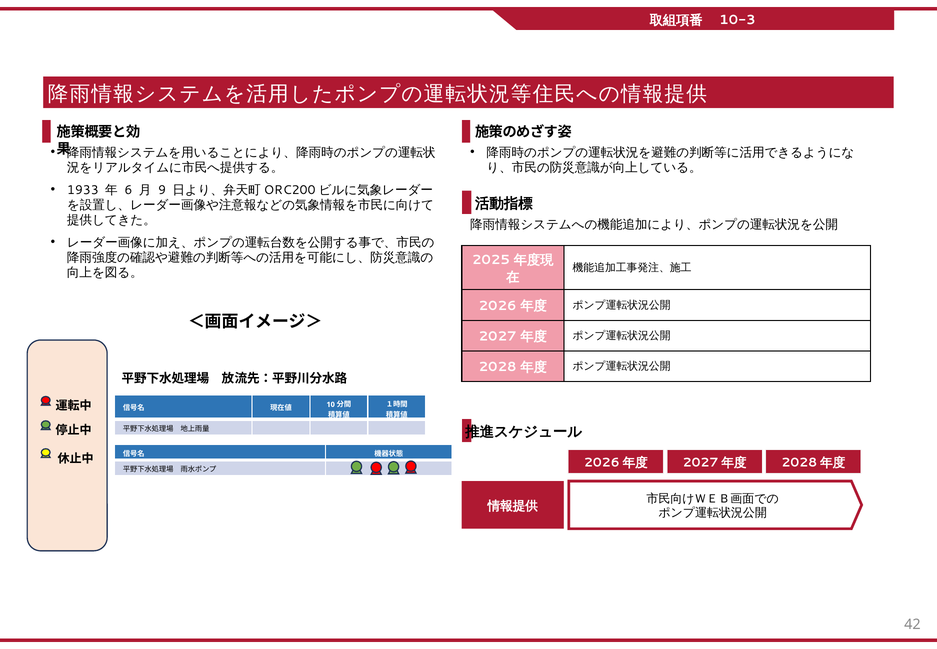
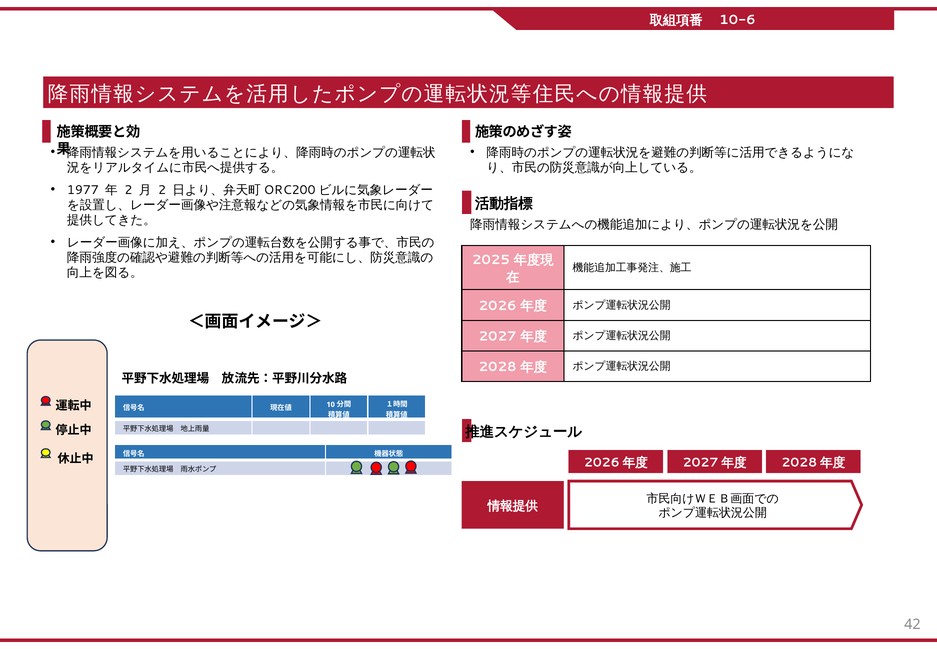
10-3: 10-3 -> 10-6
1933: 1933 -> 1977
6 at (128, 190): 6 -> 2
9 at (162, 190): 9 -> 2
